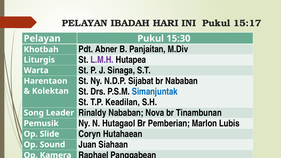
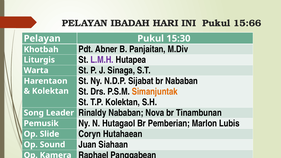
15:17: 15:17 -> 15:66
Simanjuntak colour: blue -> orange
T.P Keadilan: Keadilan -> Kolektan
